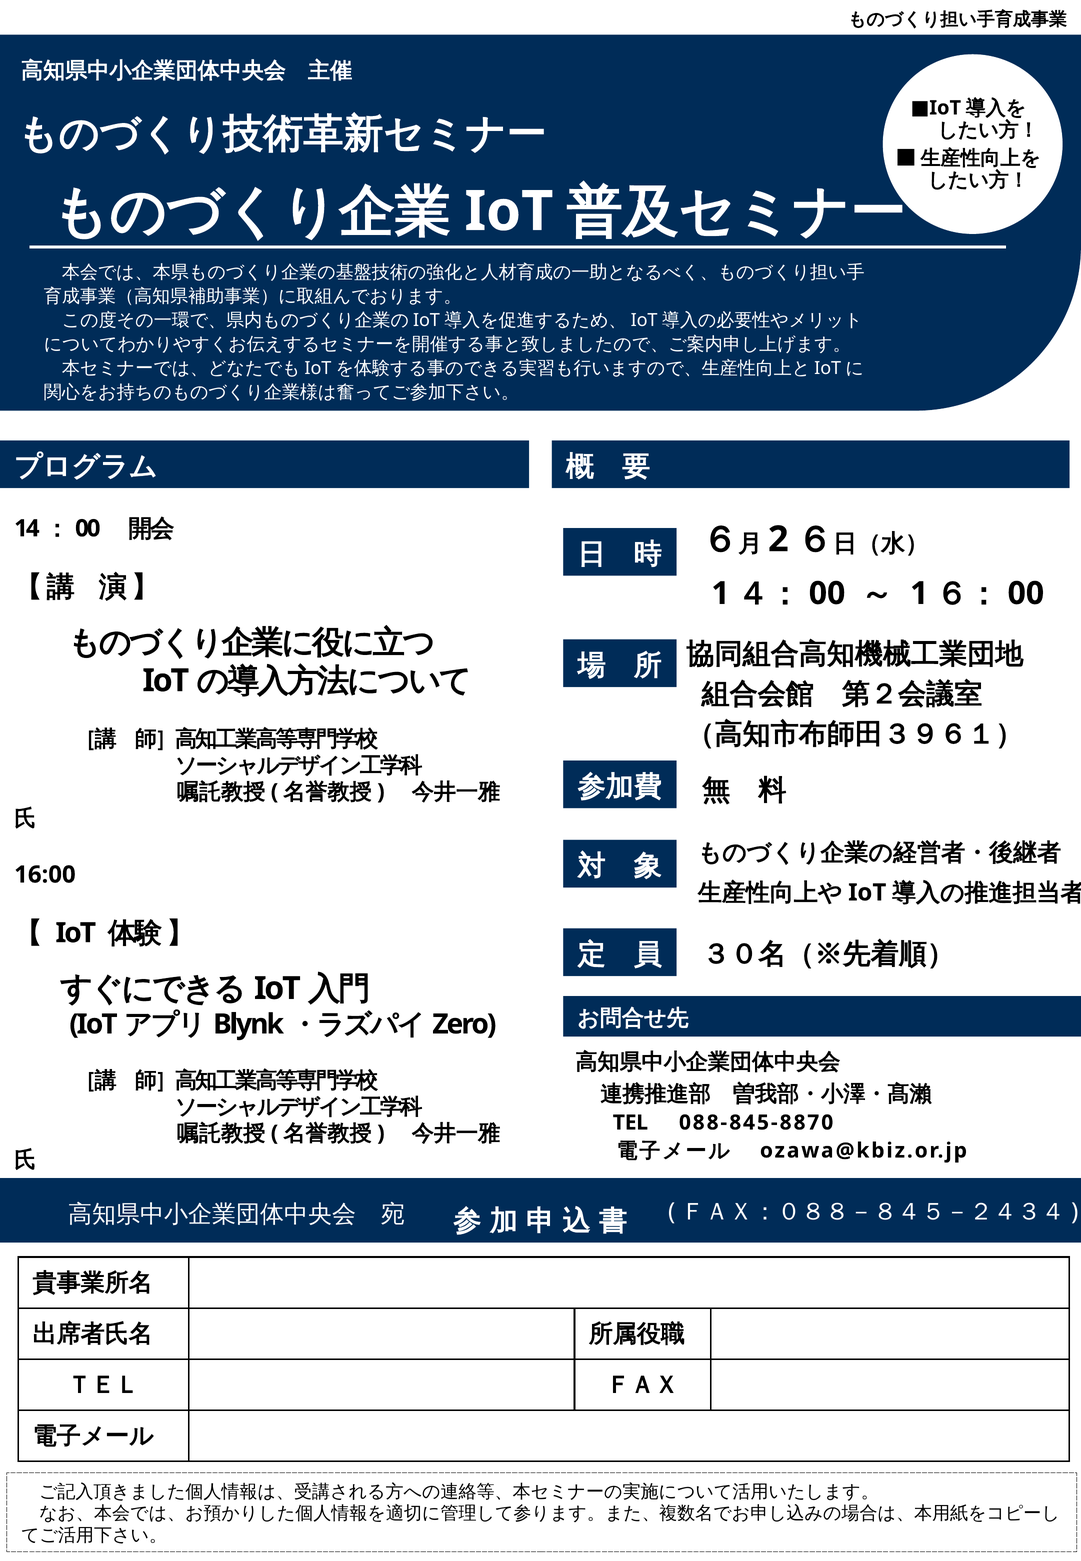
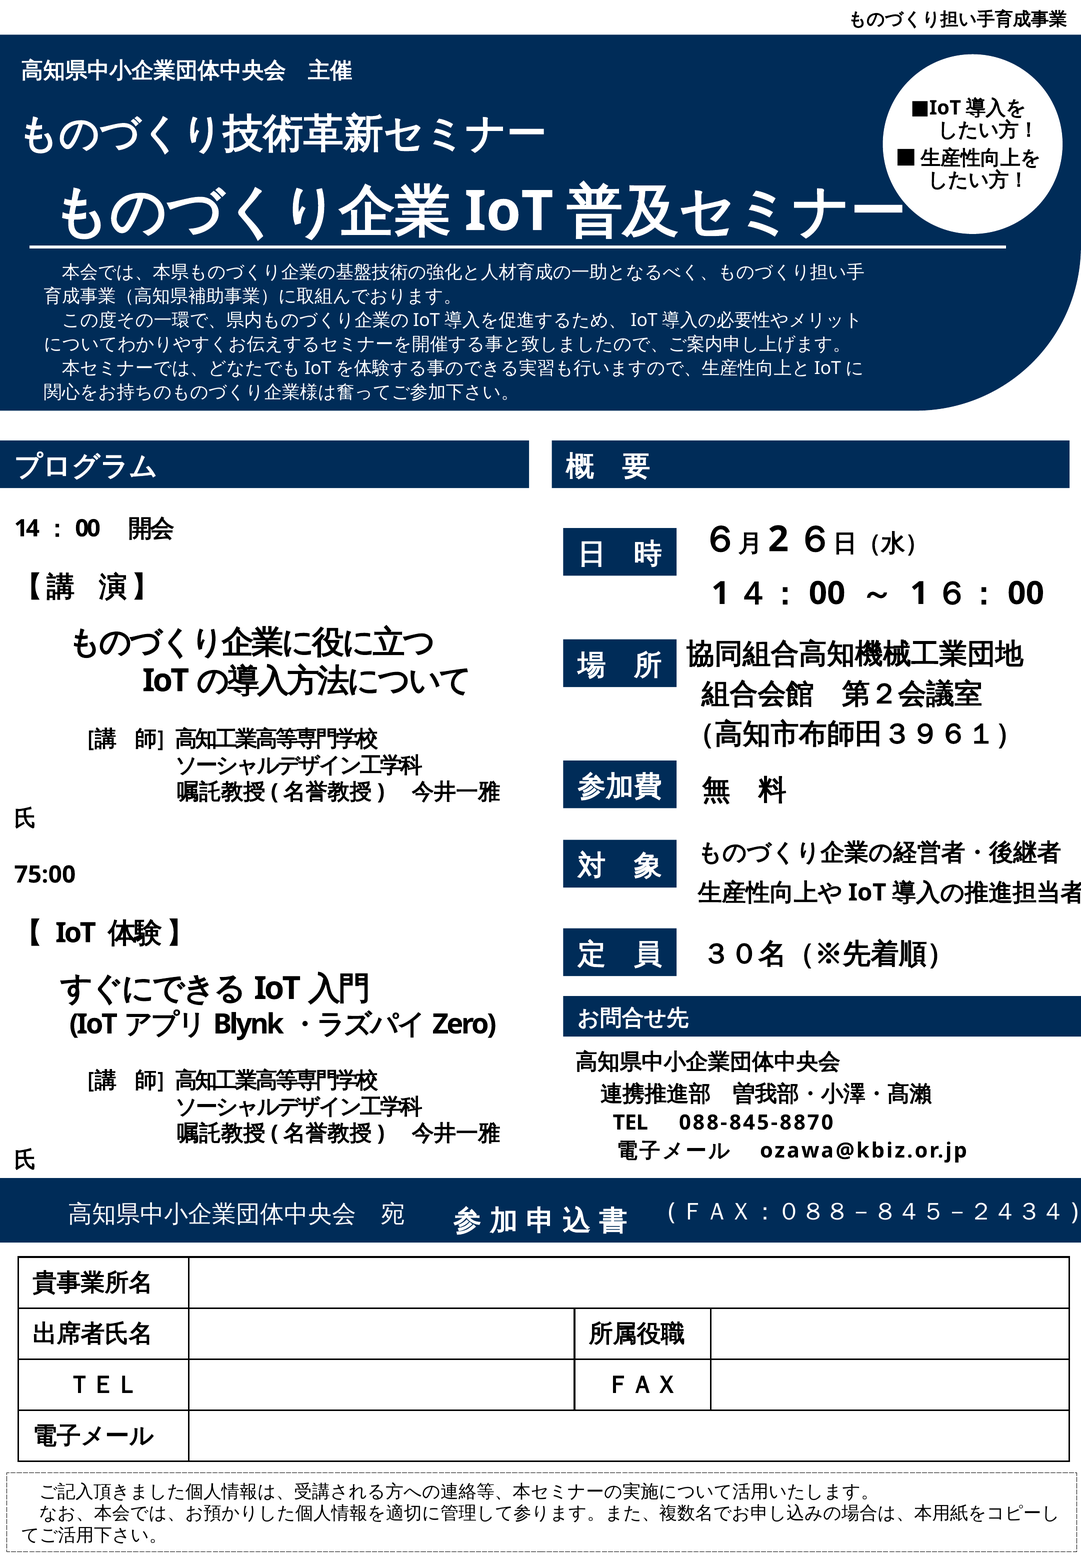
16:00: 16:00 -> 75:00
